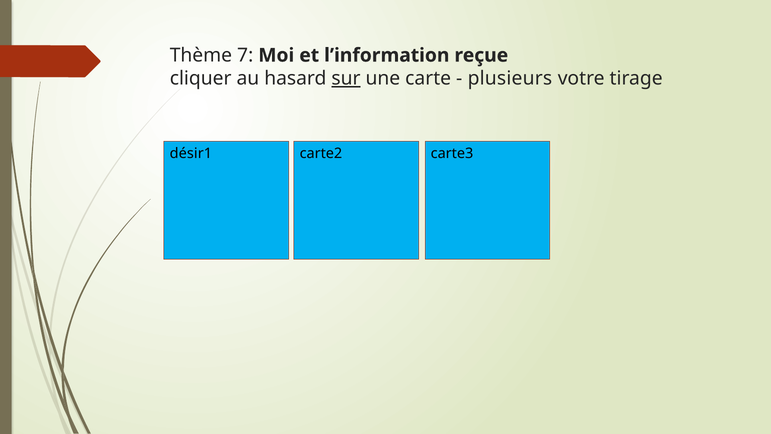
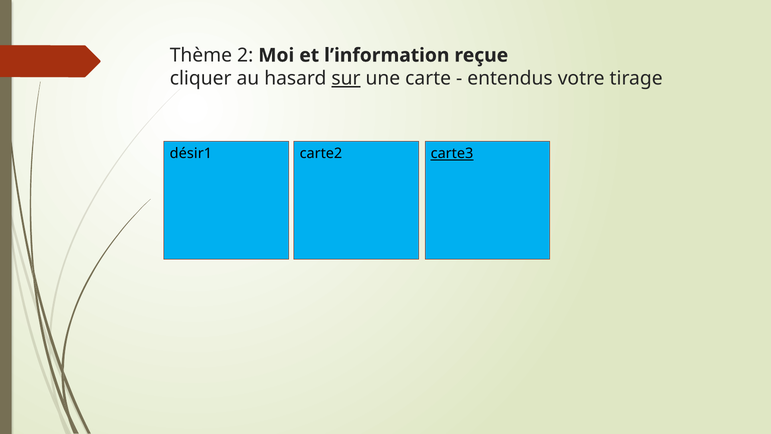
7: 7 -> 2
plusieurs: plusieurs -> entendus
carte3 underline: none -> present
